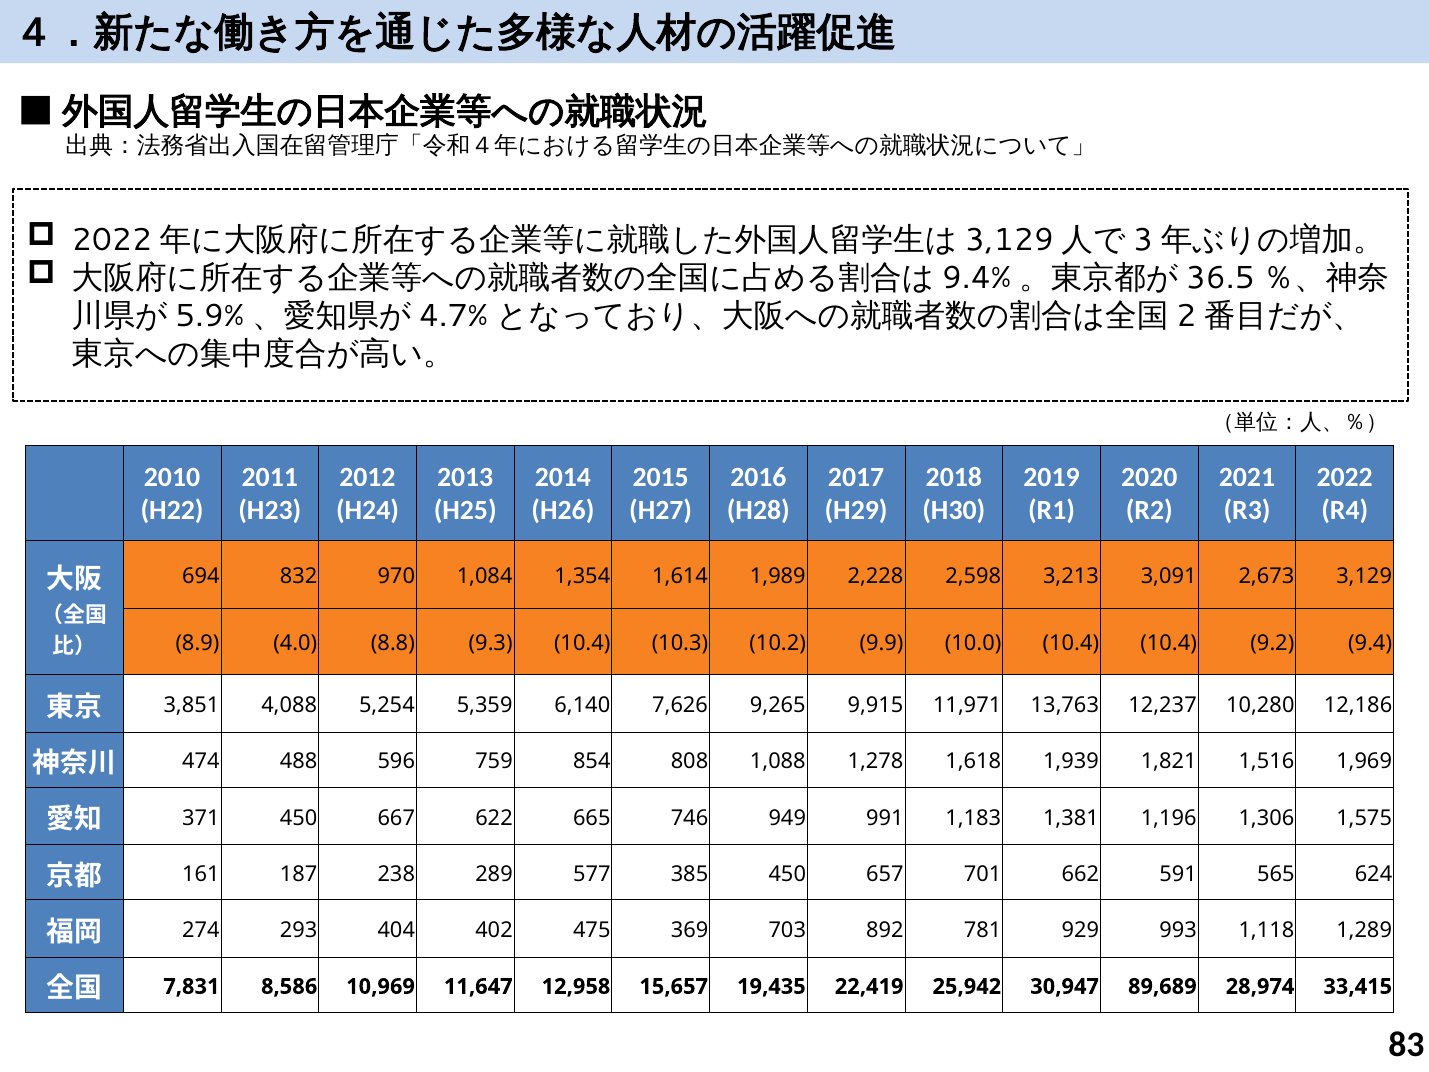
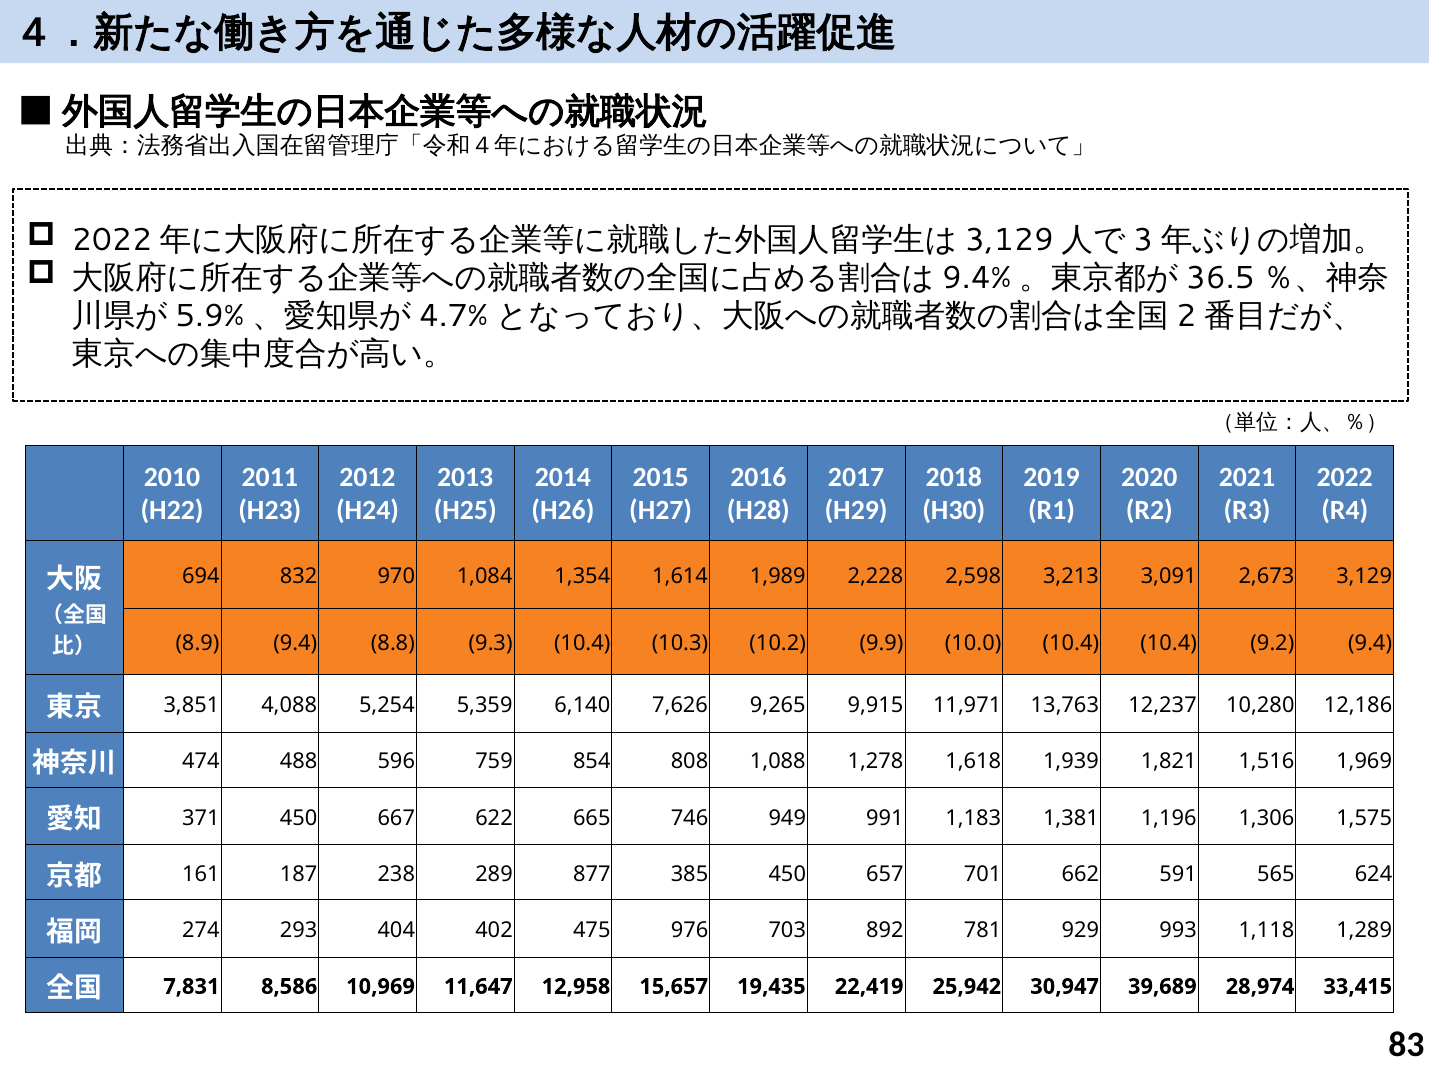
8.9 4.0: 4.0 -> 9.4
577: 577 -> 877
369: 369 -> 976
89,689: 89,689 -> 39,689
